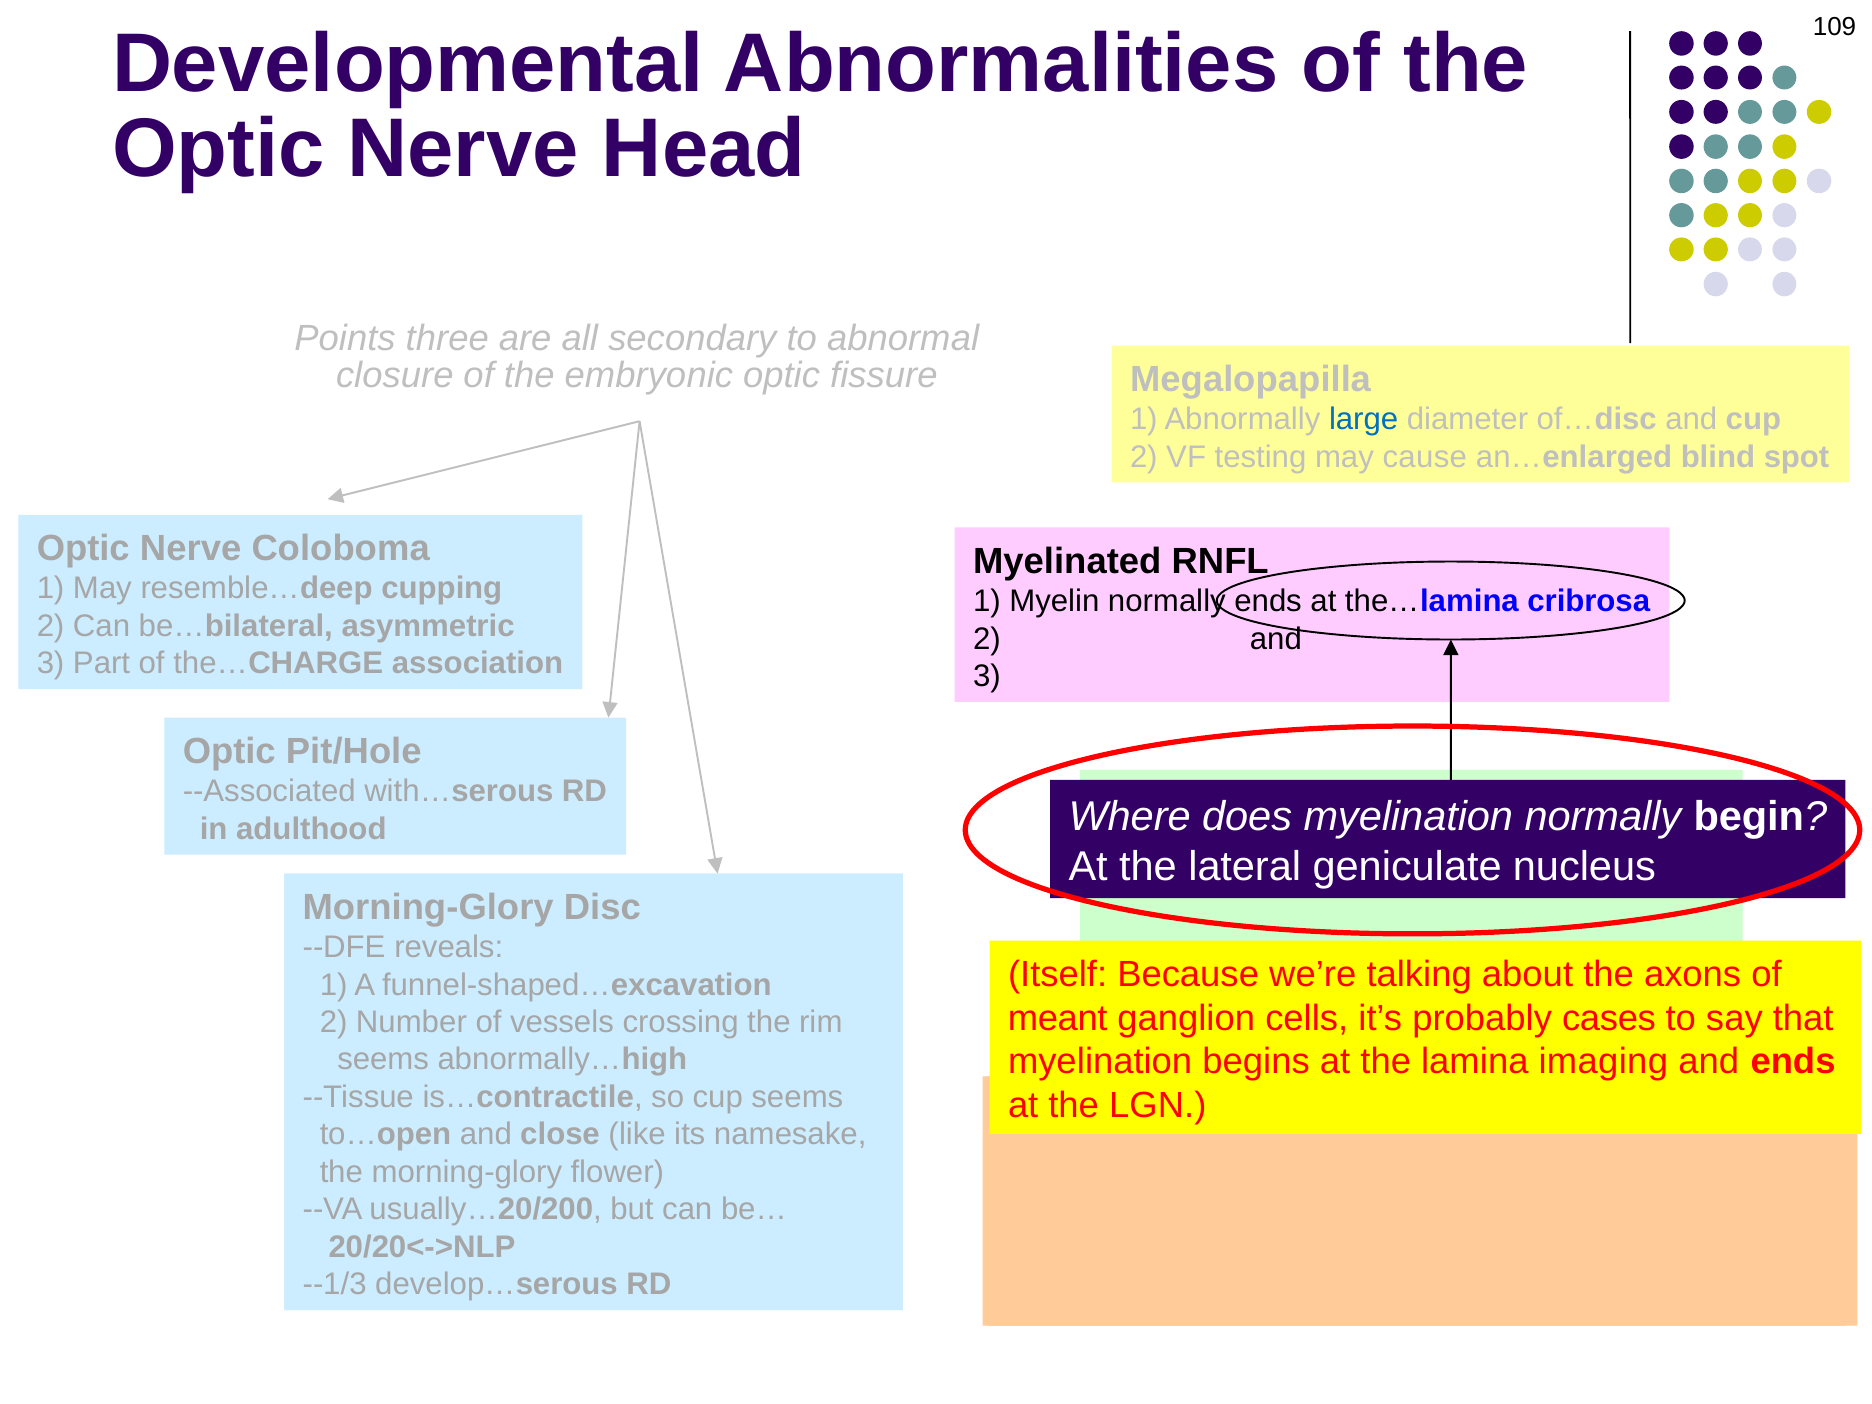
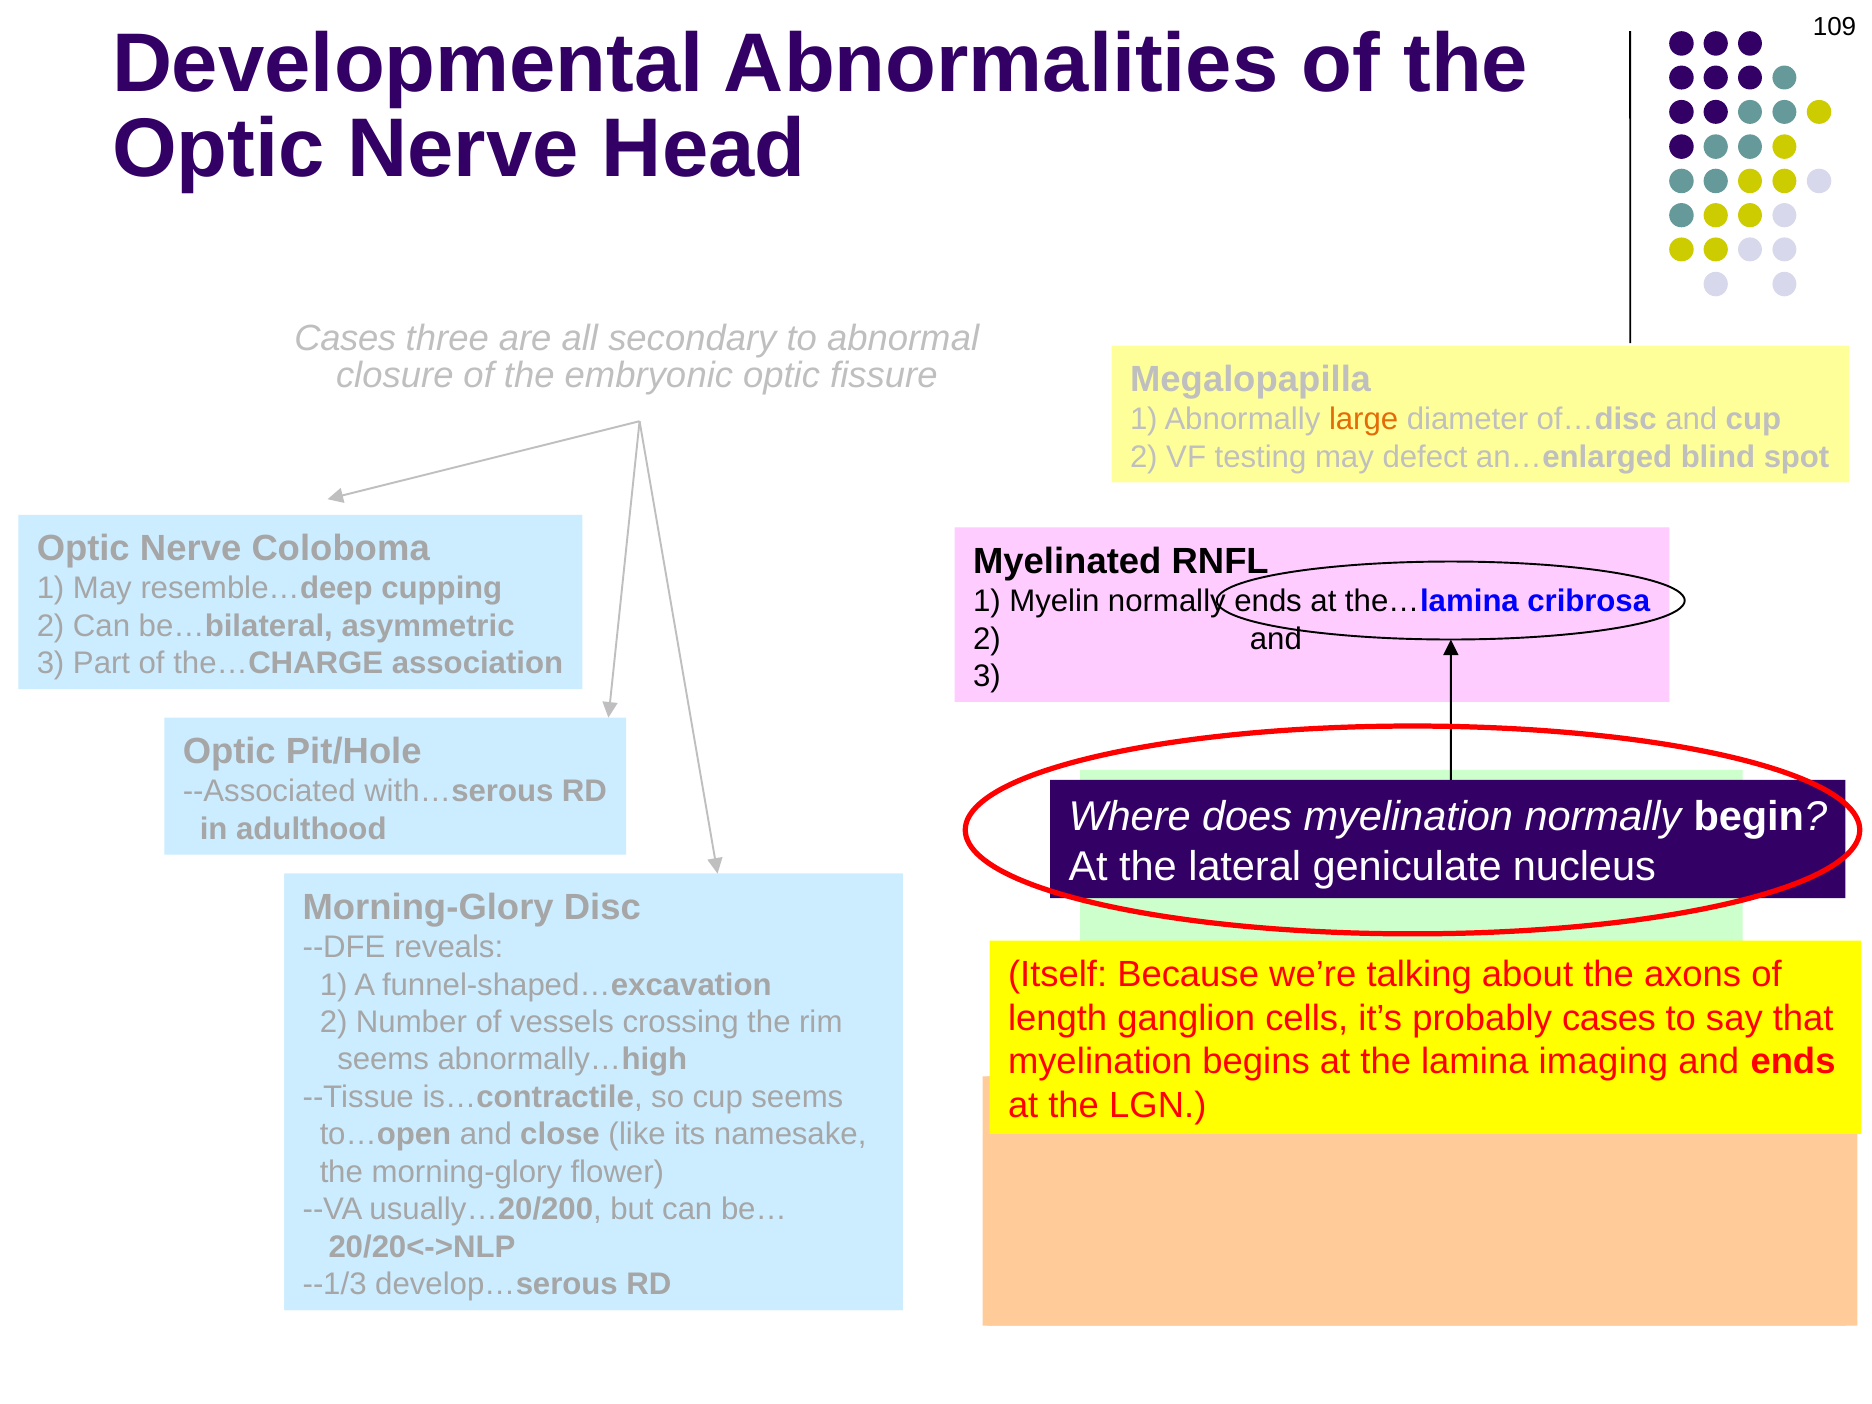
Points at (345, 339): Points -> Cases
large colour: blue -> orange
cause: cause -> defect
meant: meant -> length
